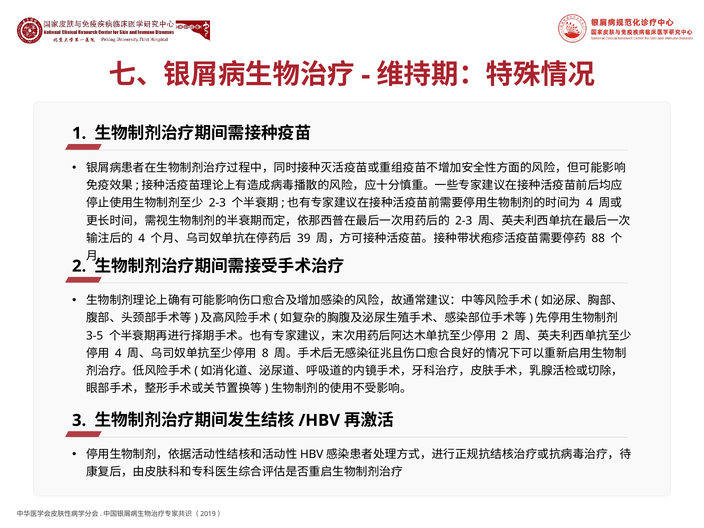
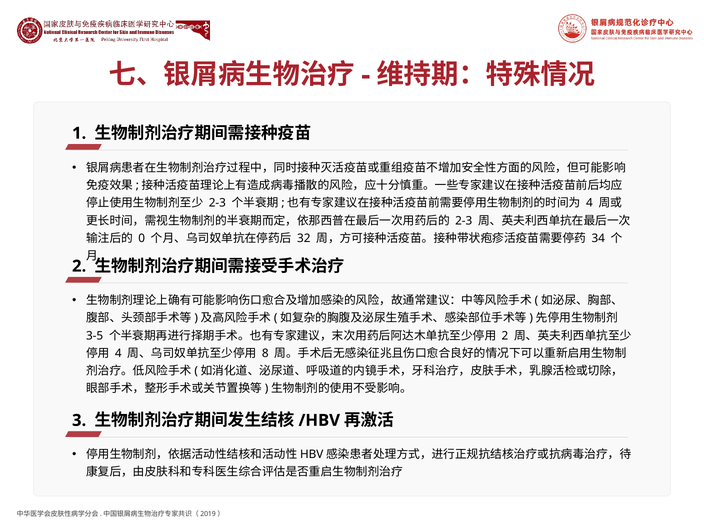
4 at (142, 238): 4 -> 0
39: 39 -> 32
88: 88 -> 34
